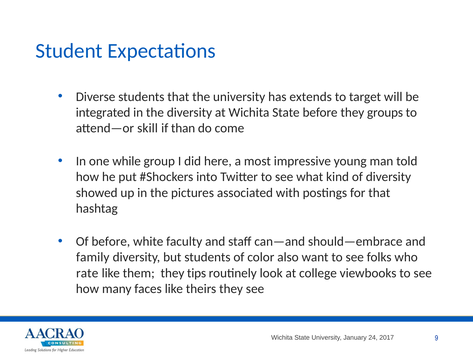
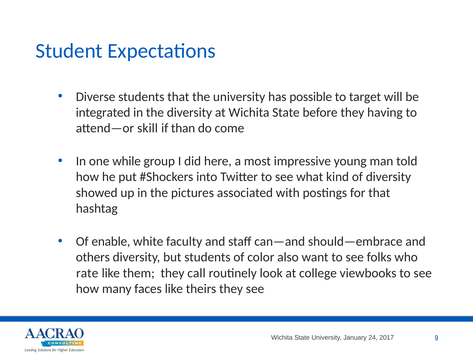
extends: extends -> possible
groups: groups -> having
Of before: before -> enable
family: family -> others
tips: tips -> call
